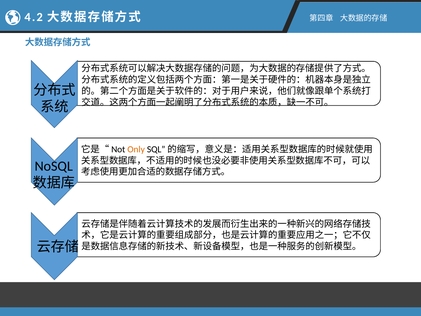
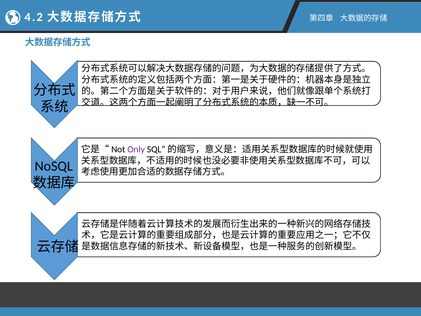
Only colour: orange -> purple
